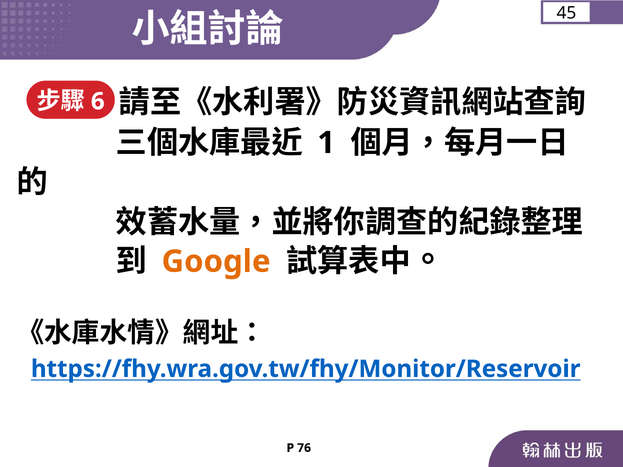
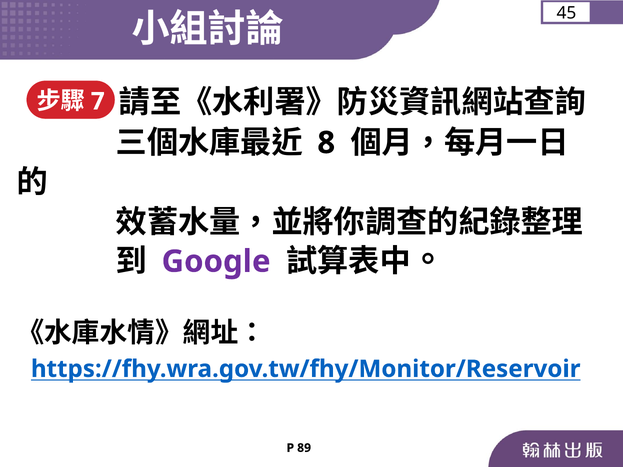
6: 6 -> 7
1: 1 -> 8
Google colour: orange -> purple
76: 76 -> 89
